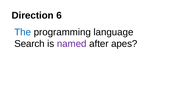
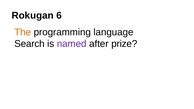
Direction: Direction -> Rokugan
The colour: blue -> orange
apes: apes -> prize
